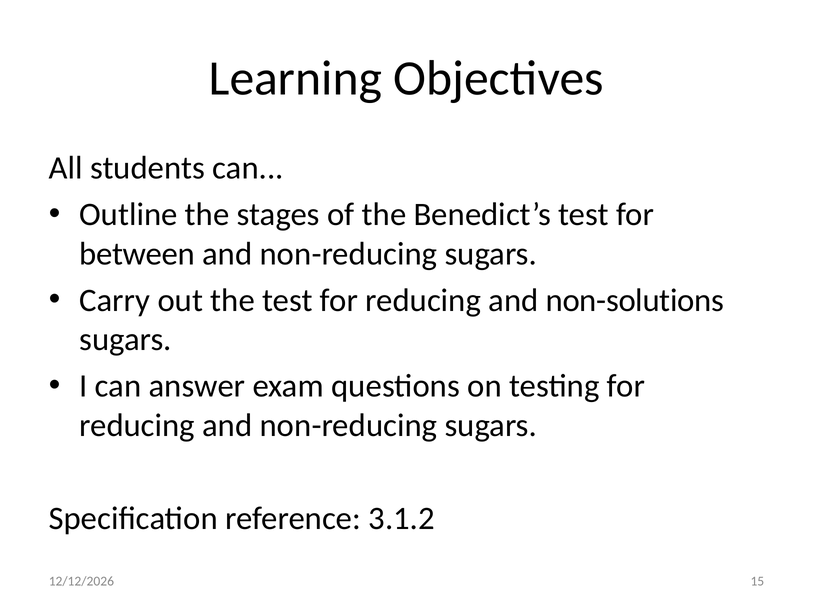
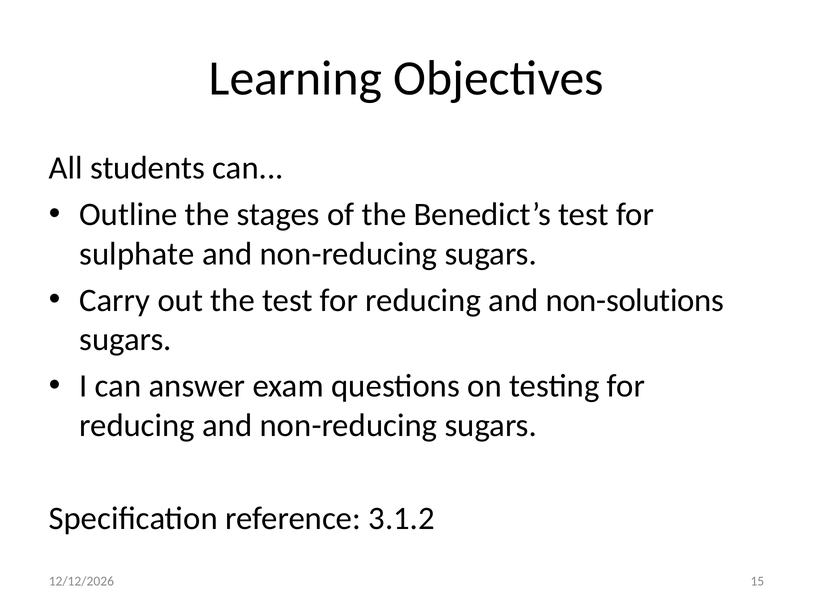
between: between -> sulphate
